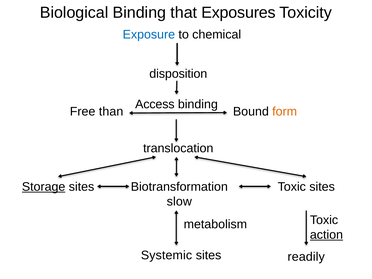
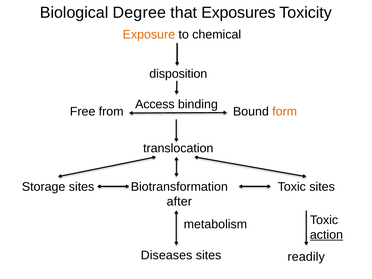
Biological Binding: Binding -> Degree
Exposure colour: blue -> orange
than: than -> from
Storage underline: present -> none
slow: slow -> after
Systemic: Systemic -> Diseases
